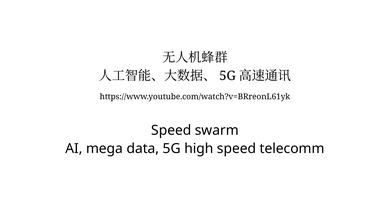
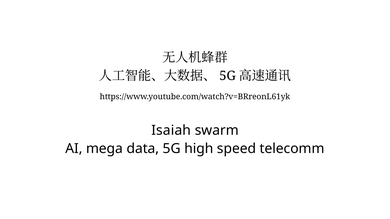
Speed at (171, 130): Speed -> Isaiah
